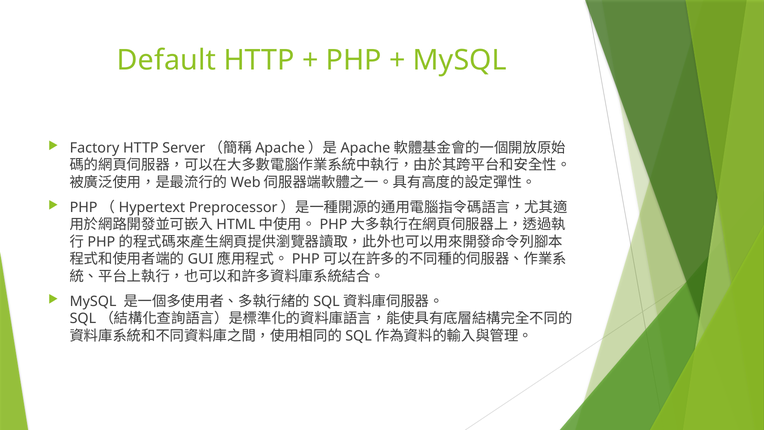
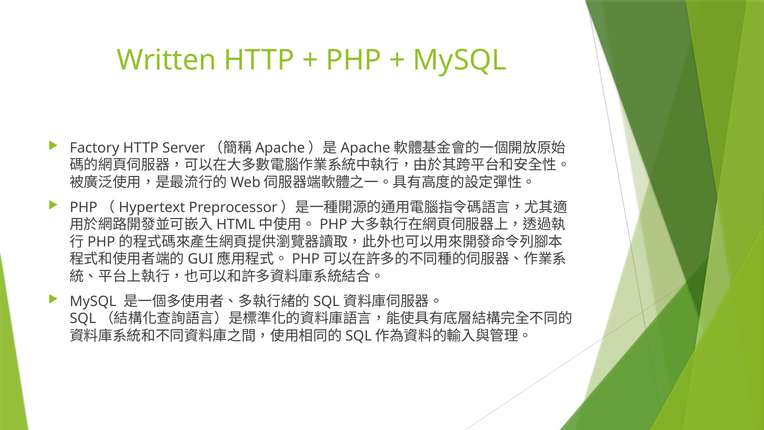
Default: Default -> Written
